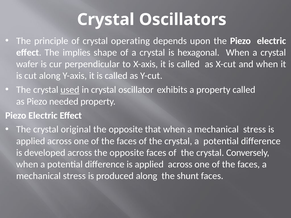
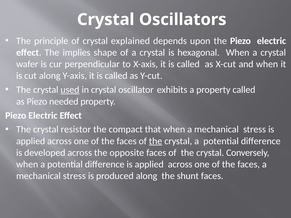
operating: operating -> explained
original: original -> resistor
opposite at (126, 130): opposite -> compact
the at (156, 141) underline: none -> present
